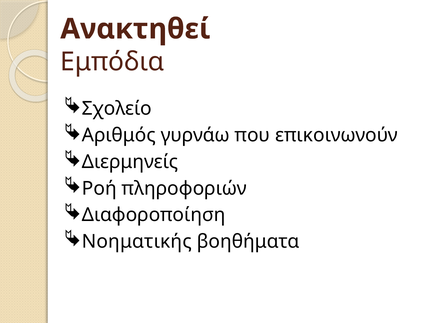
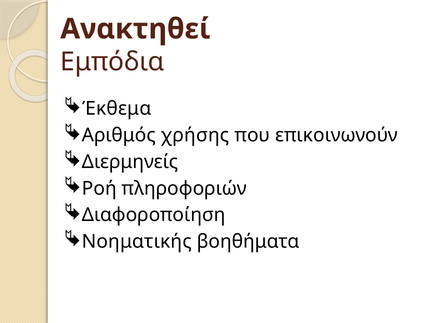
Σχολείο: Σχολείο -> Έκθεμα
γυρνάω: γυρνάω -> χρήσης
